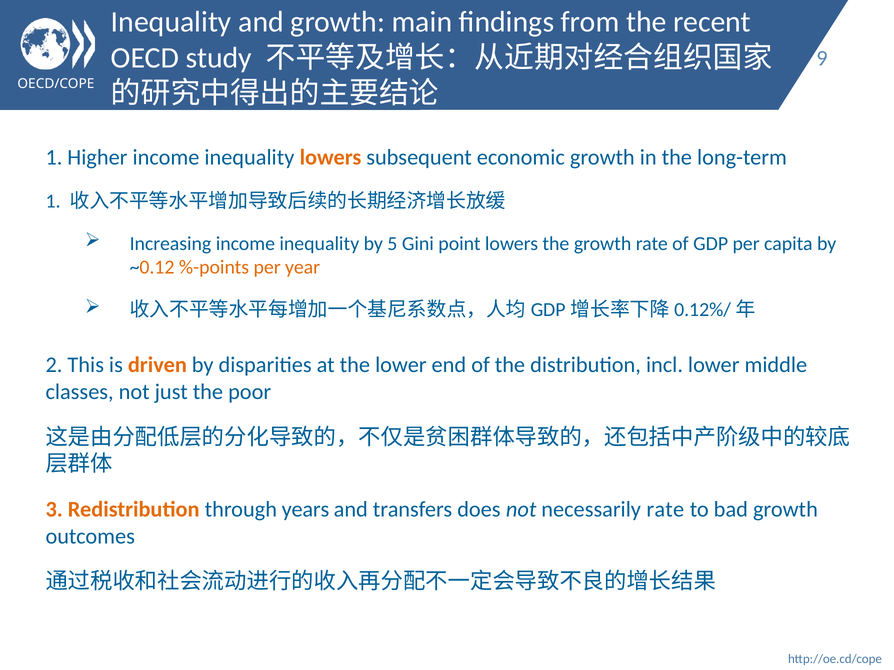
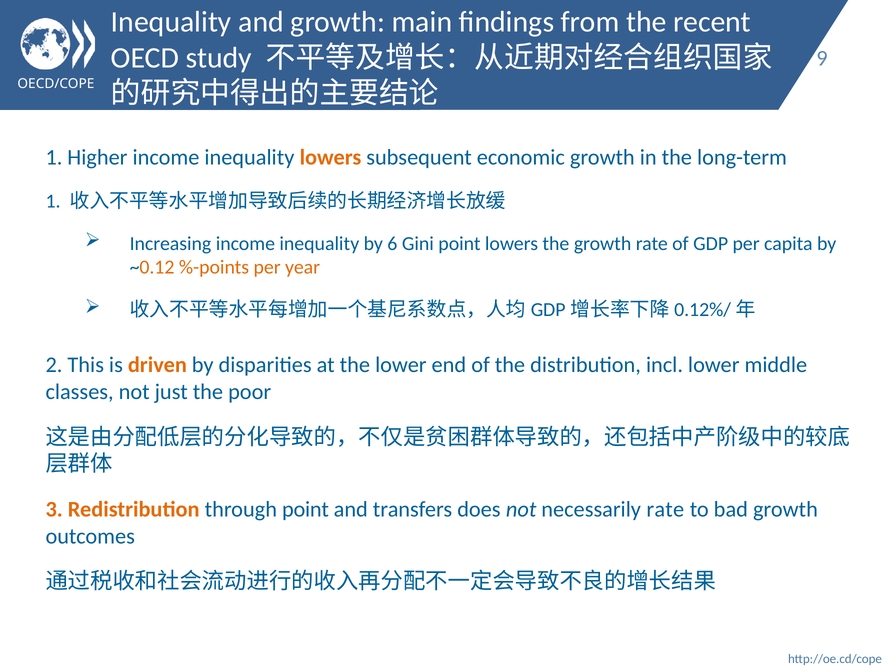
5: 5 -> 6
through years: years -> point
